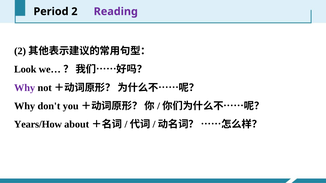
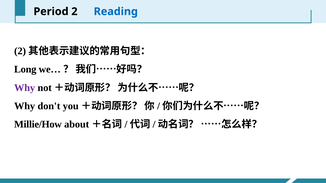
Reading colour: purple -> blue
Look: Look -> Long
Years/How: Years/How -> Millie/How
